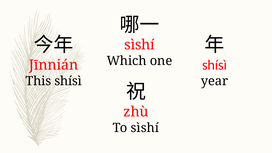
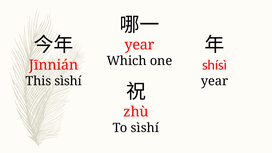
sìshí at (139, 45): sìshí -> year
This shísì: shísì -> sìshí
